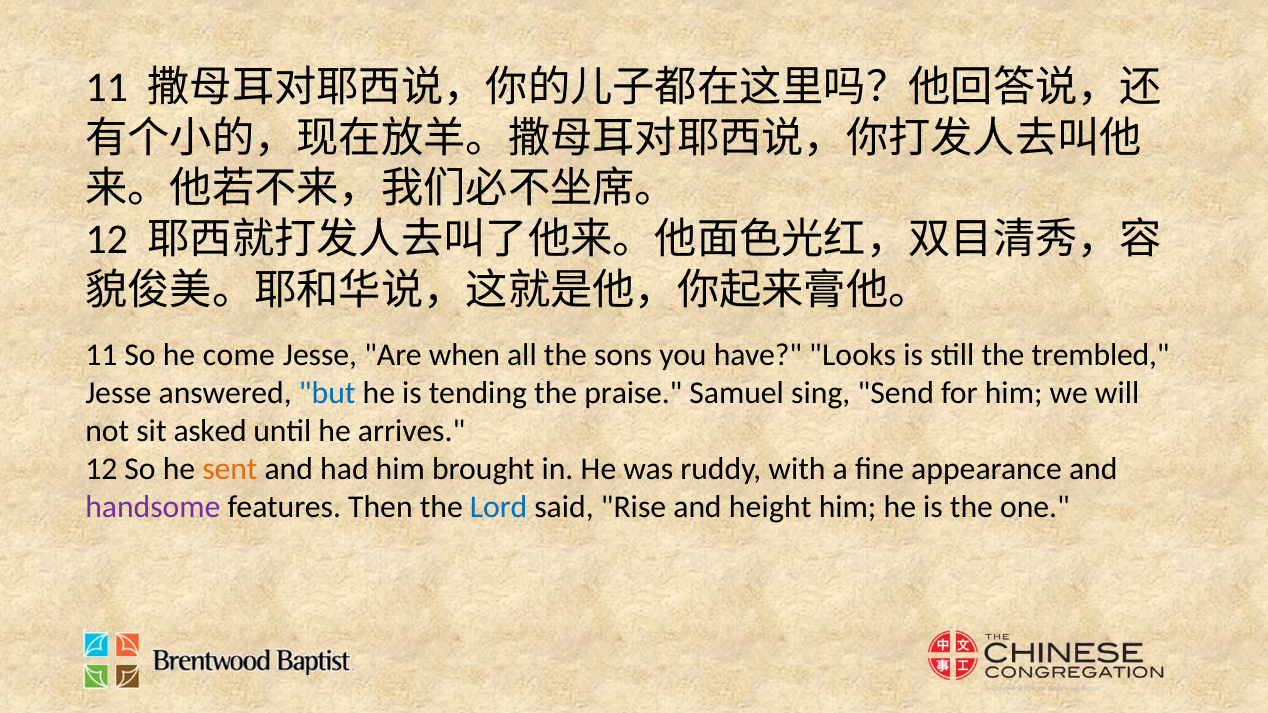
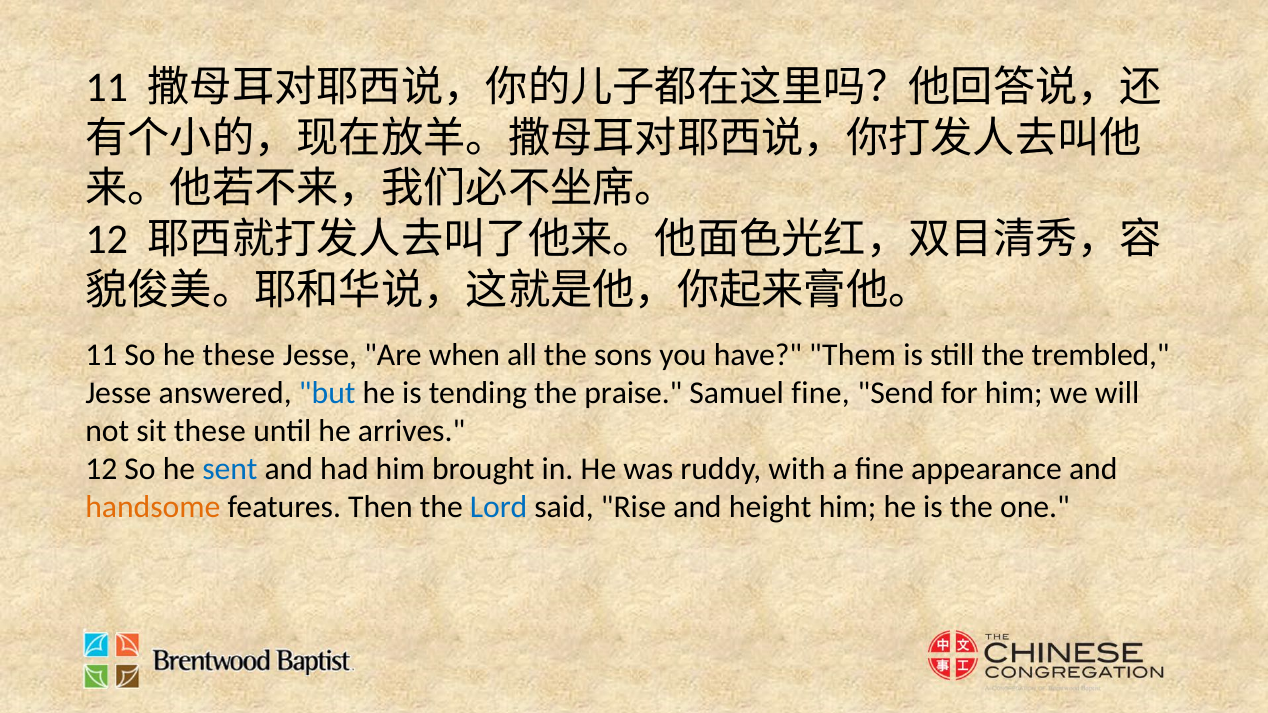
he come: come -> these
Looks: Looks -> Them
Samuel sing: sing -> fine
sit asked: asked -> these
sent colour: orange -> blue
handsome colour: purple -> orange
